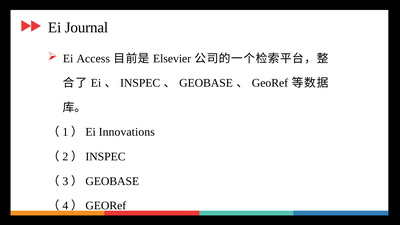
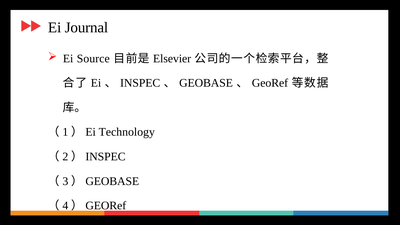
Access: Access -> Source
Innovations: Innovations -> Technology
